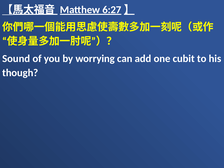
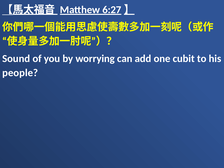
though: though -> people
